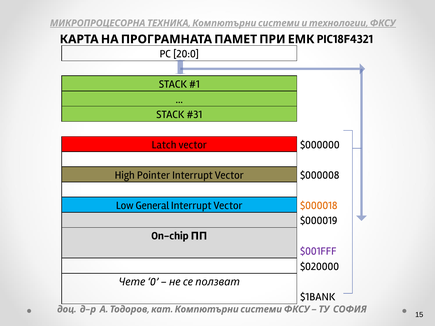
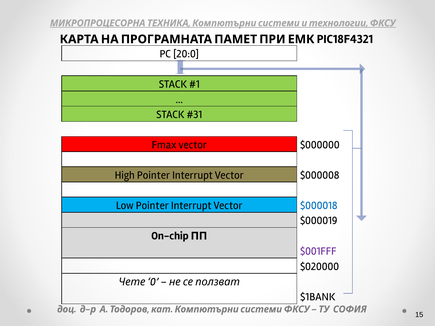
Latch: Latch -> Fmax
Low General: General -> Pointer
$000018 colour: orange -> blue
